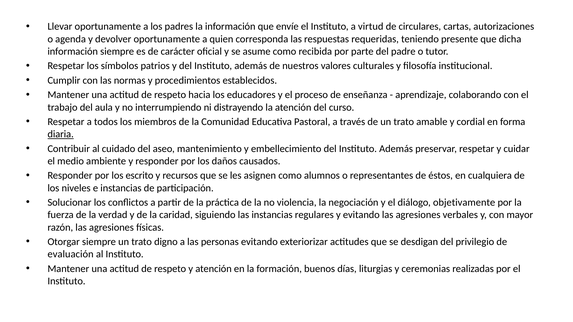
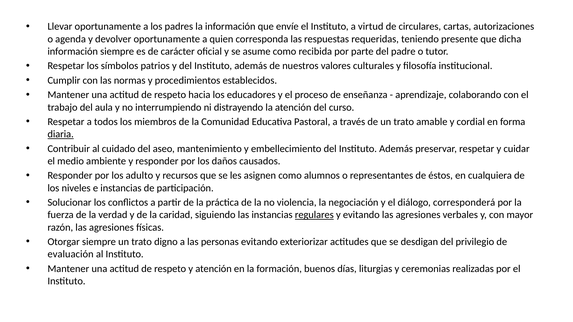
escrito: escrito -> adulto
objetivamente: objetivamente -> corresponderá
regulares underline: none -> present
